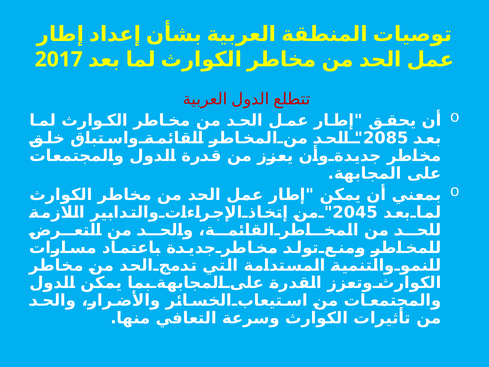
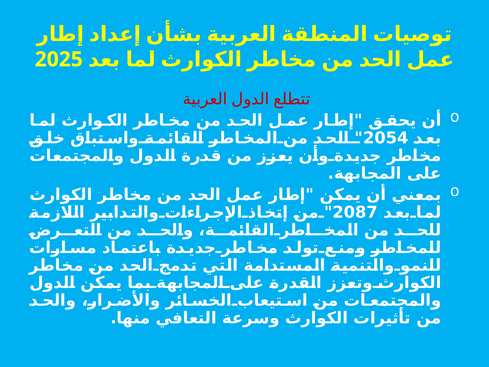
2017: 2017 -> 2025
2085: 2085 -> 2054
2045: 2045 -> 2087
